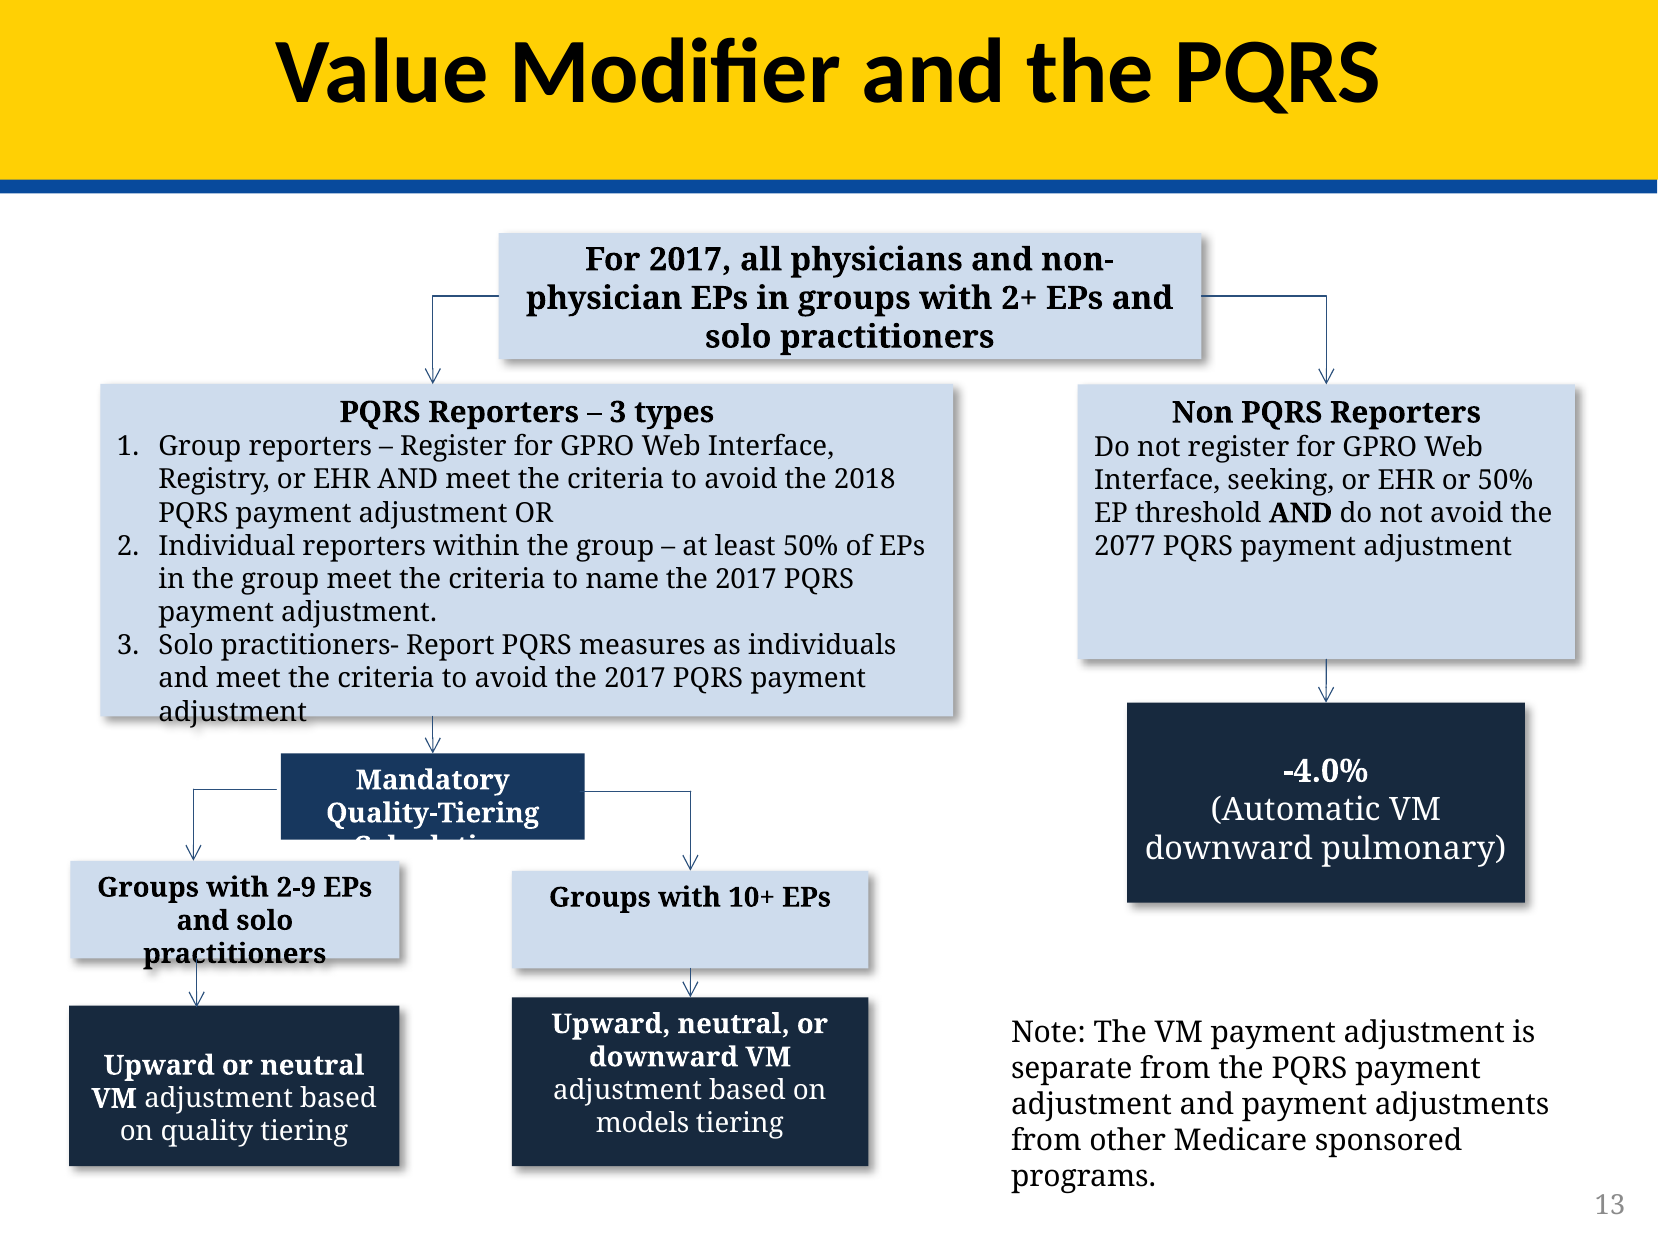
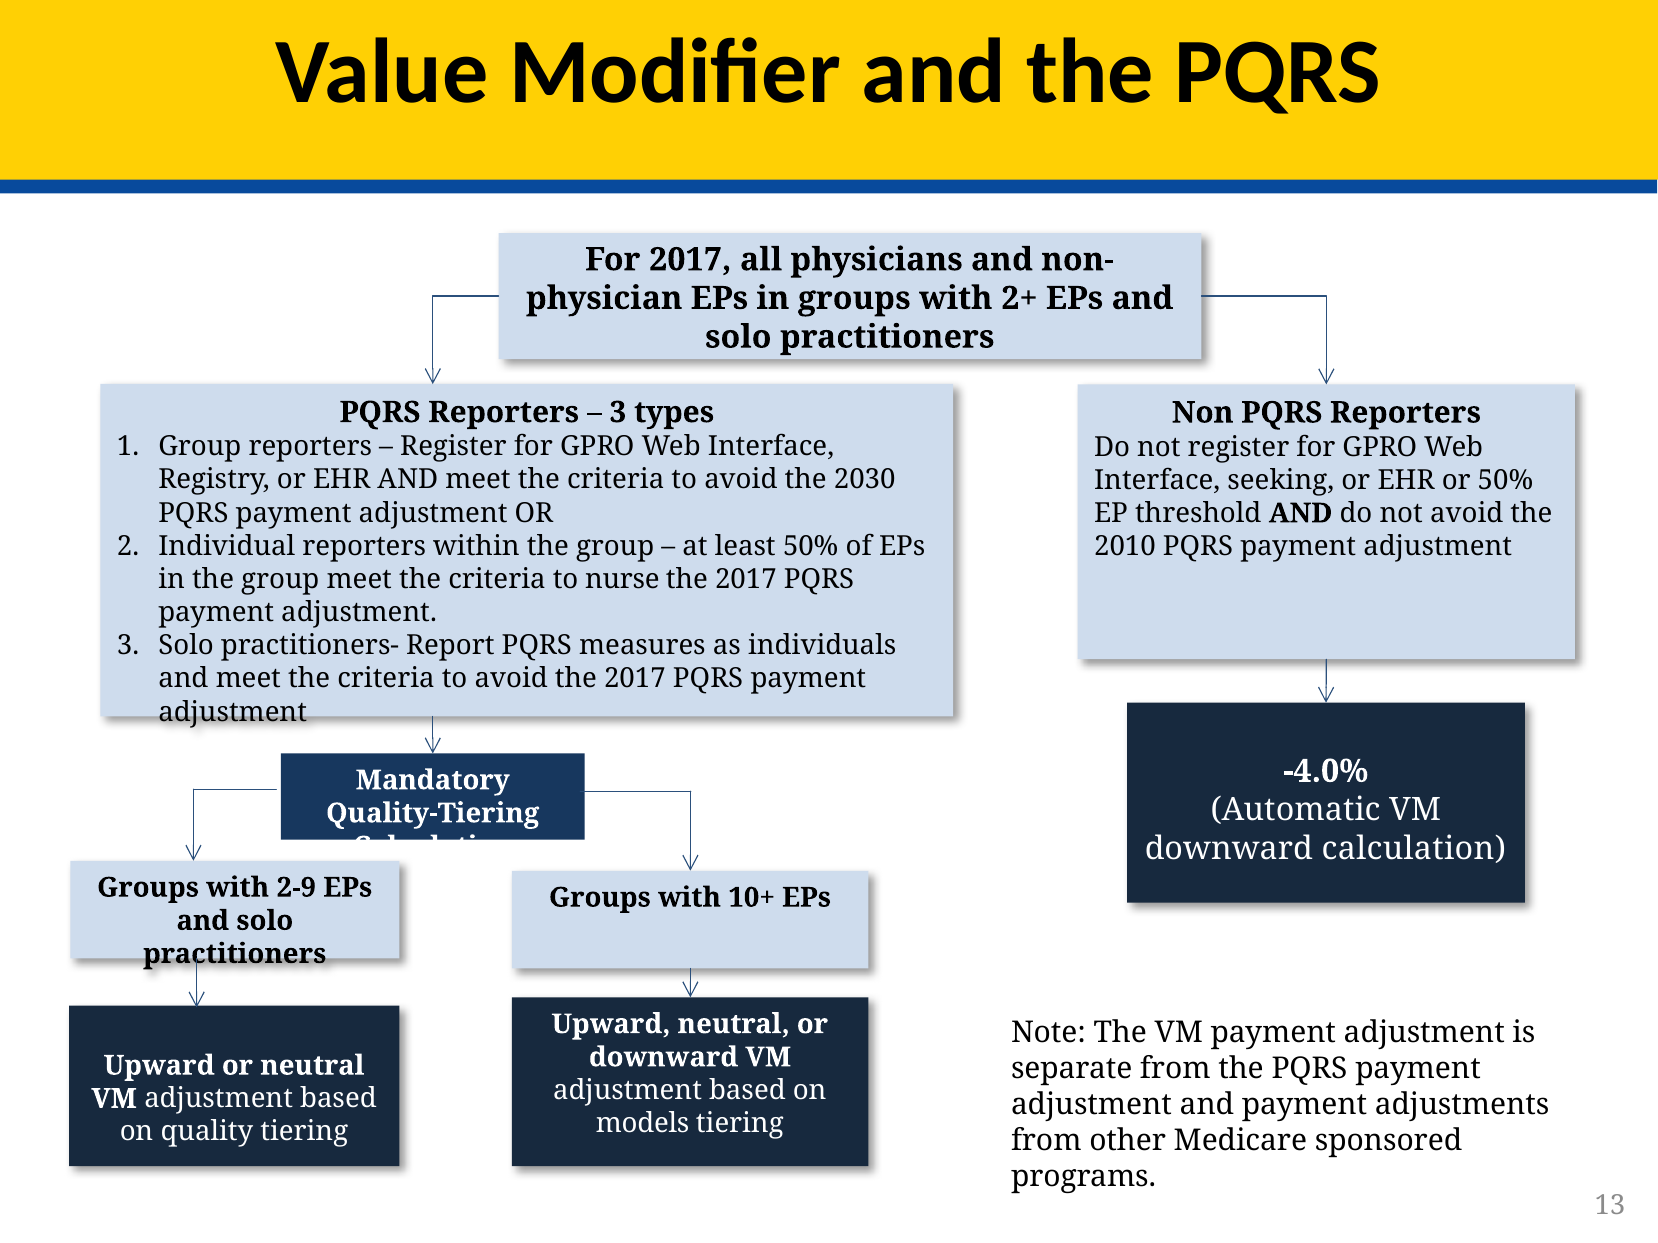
2018: 2018 -> 2030
2077: 2077 -> 2010
name: name -> nurse
downward pulmonary: pulmonary -> calculation
